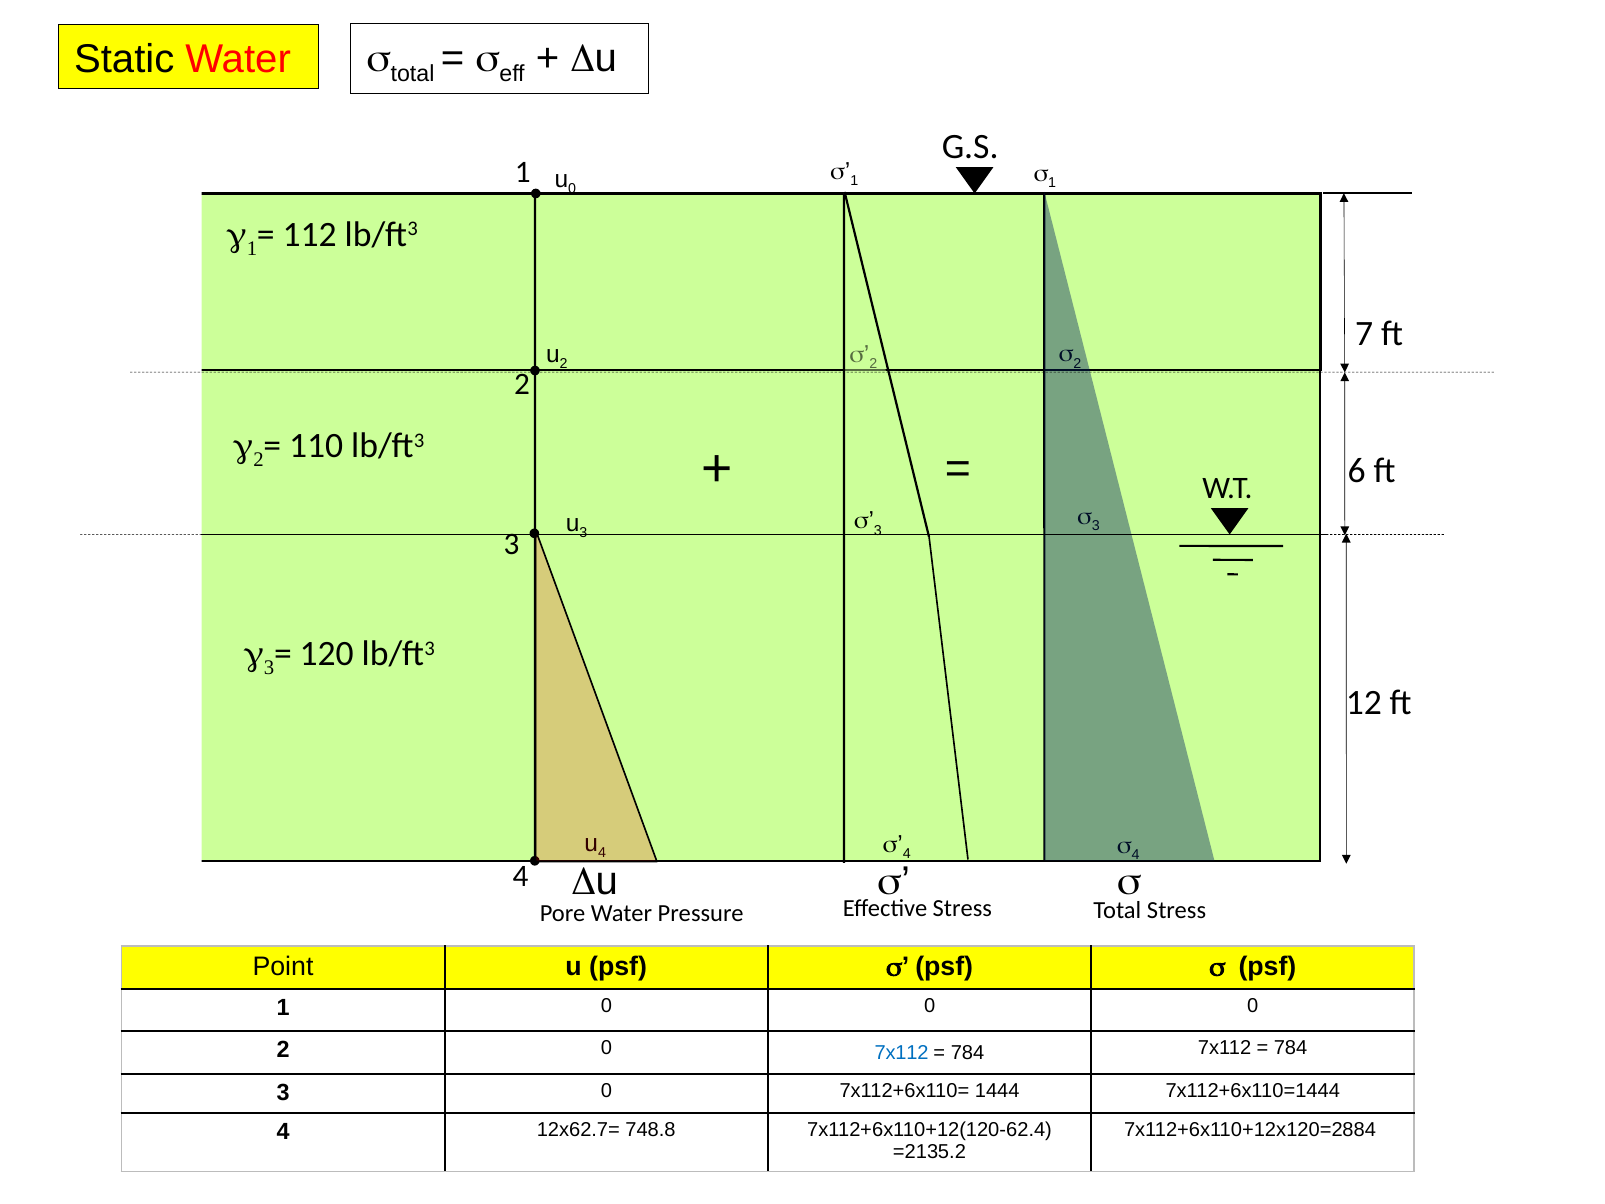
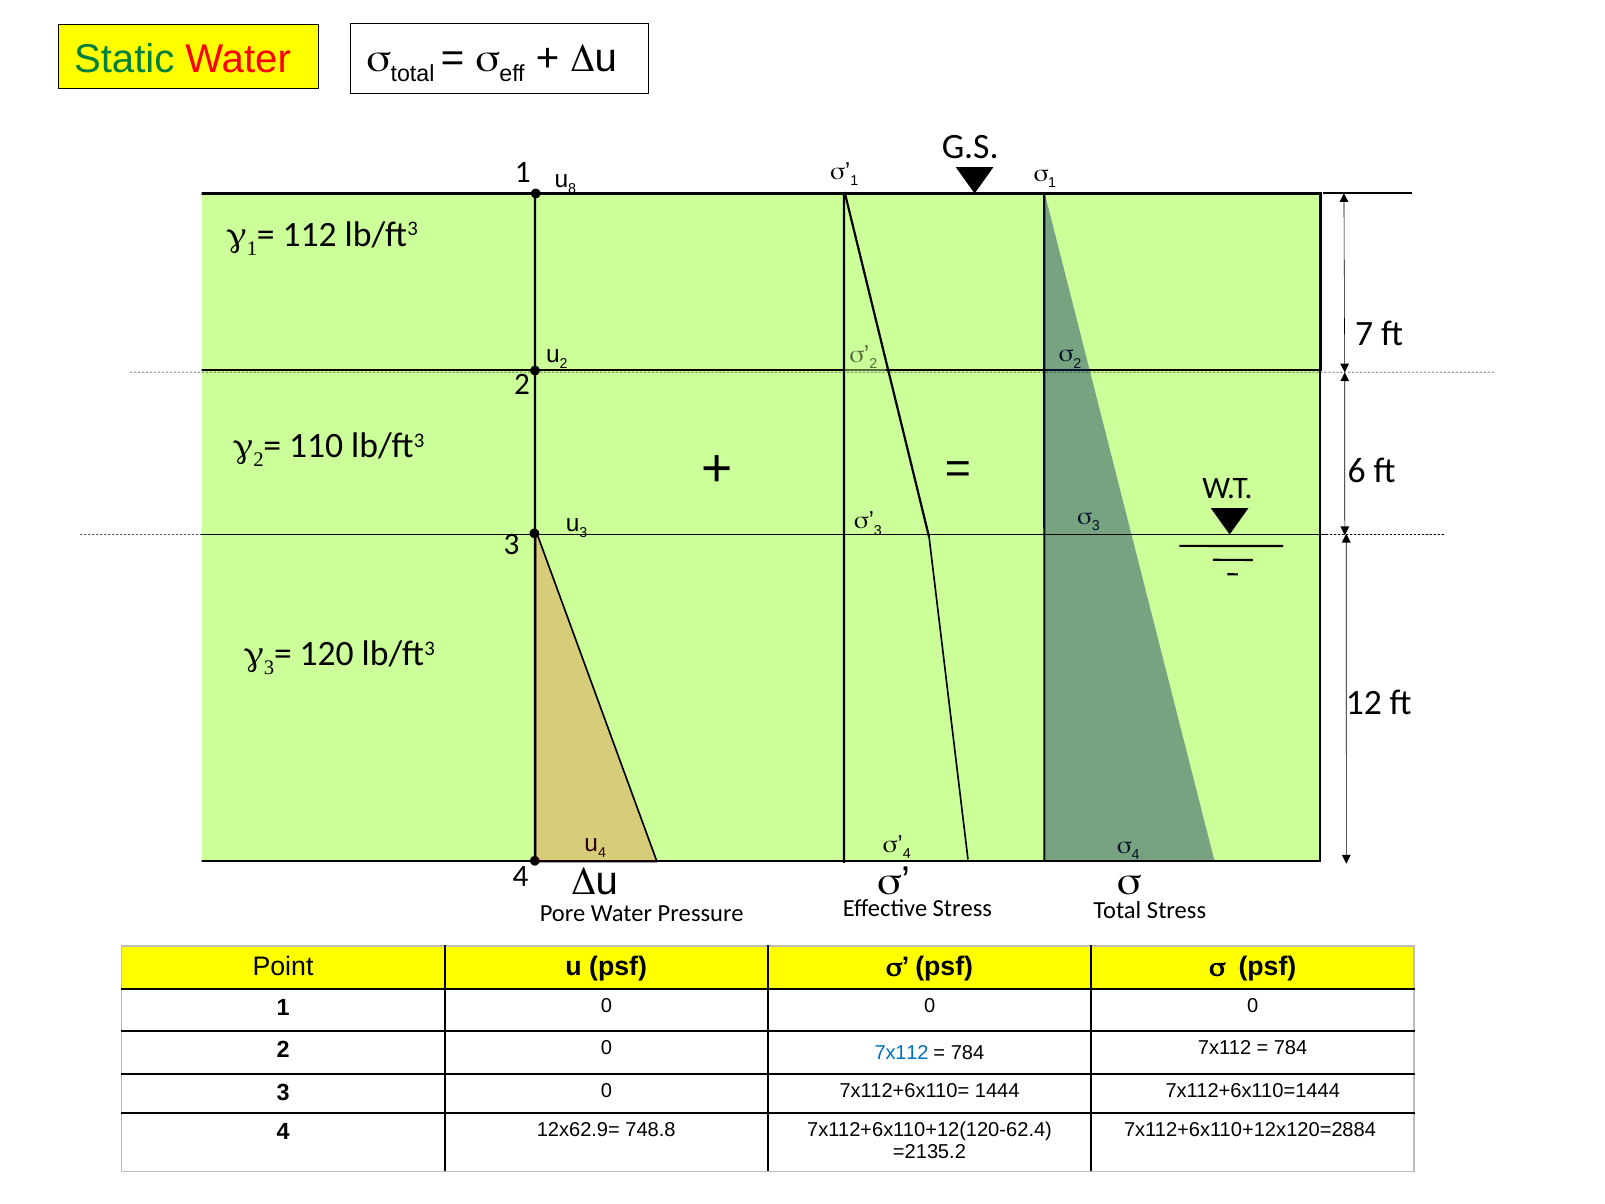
Static colour: black -> green
u 0: 0 -> 8
12x62.7=: 12x62.7= -> 12x62.9=
